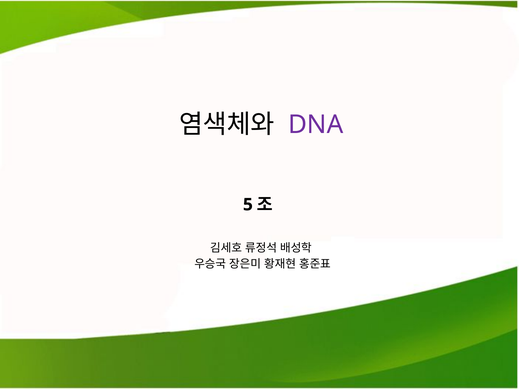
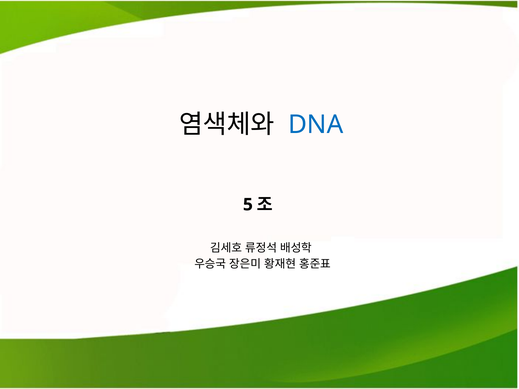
DNA colour: purple -> blue
